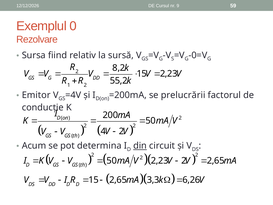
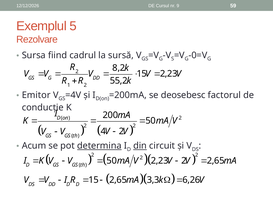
0: 0 -> 5
relativ: relativ -> cadrul
prelucrării: prelucrării -> deosebesc
determina underline: none -> present
